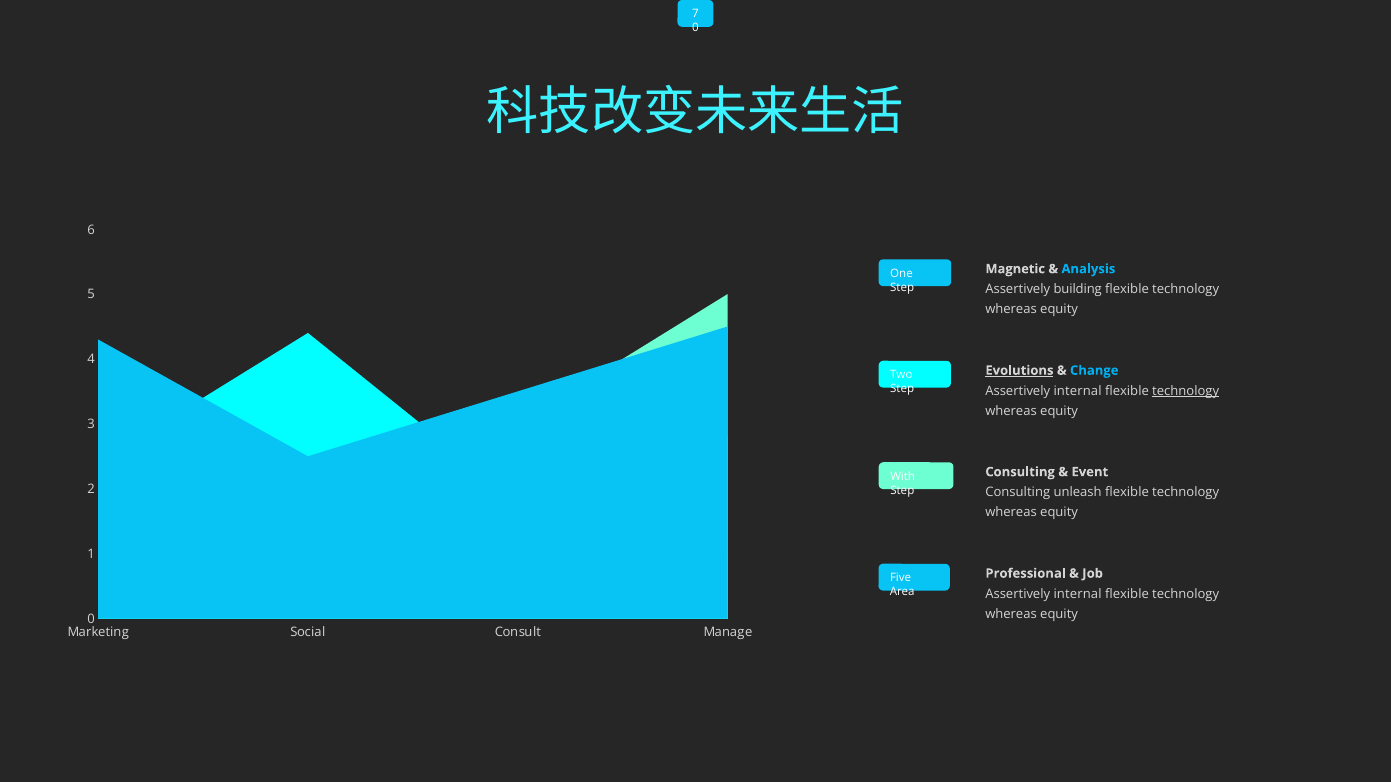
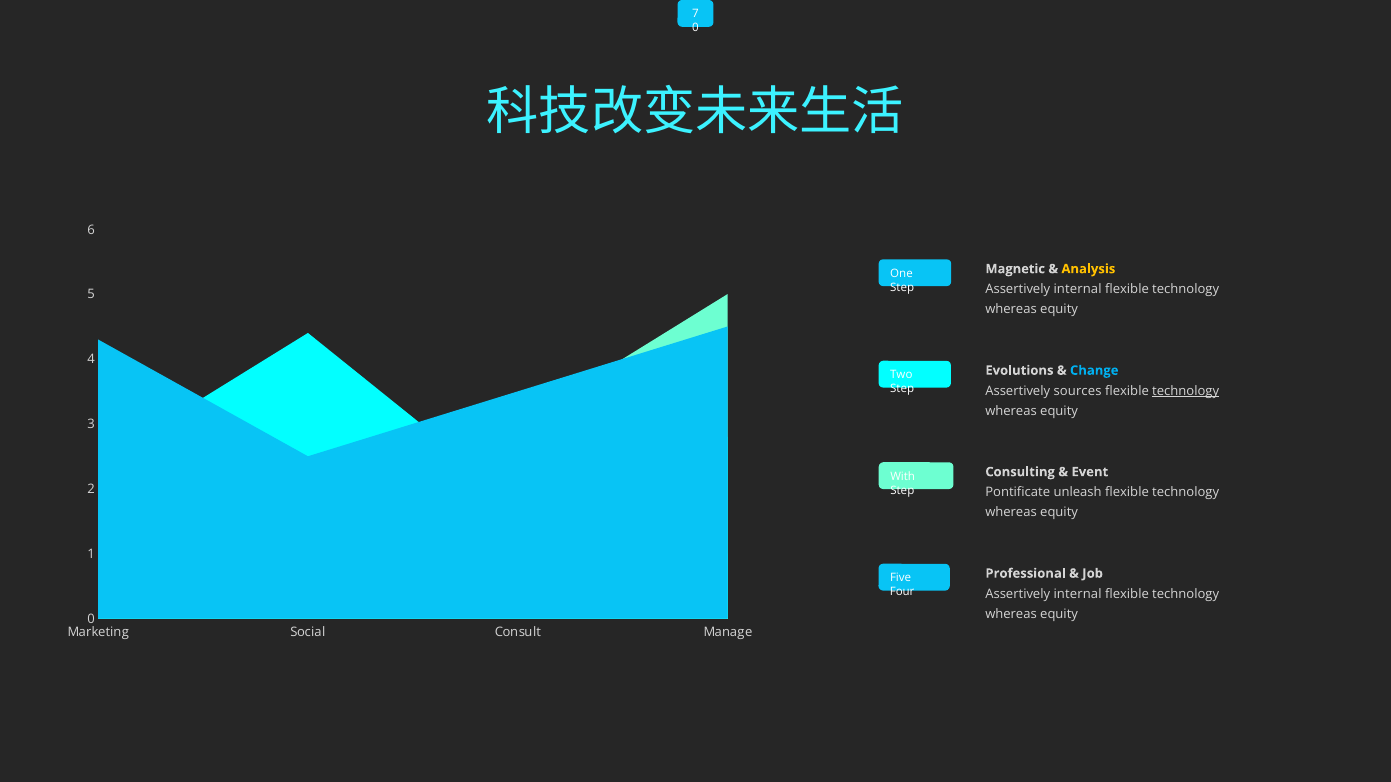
Analysis colour: light blue -> yellow
building at (1078, 289): building -> internal
Evolutions underline: present -> none
internal at (1078, 391): internal -> sources
Consulting at (1018, 493): Consulting -> Pontificate
Area: Area -> Four
